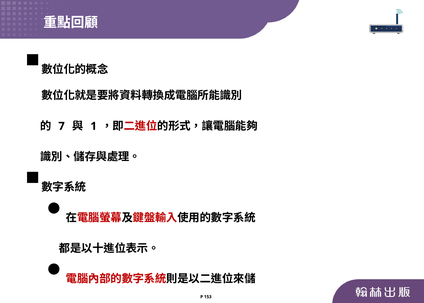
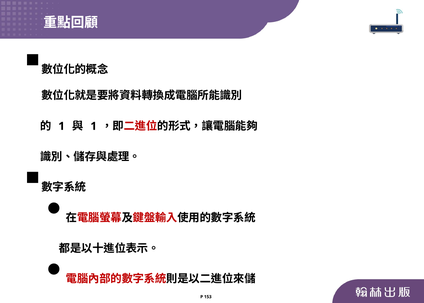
7 at (62, 126): 7 -> 1
